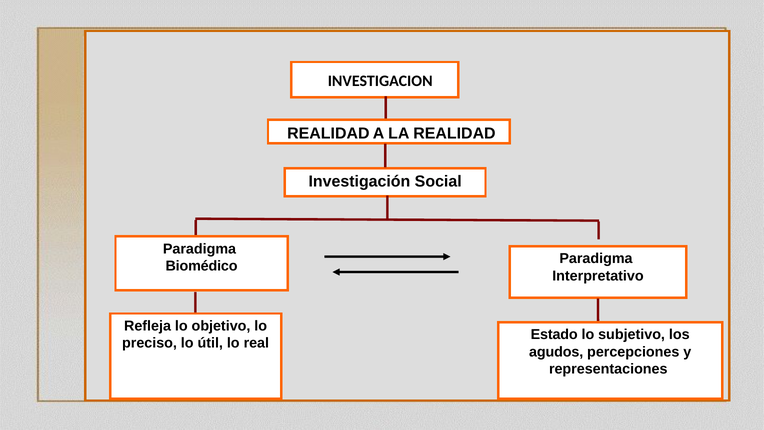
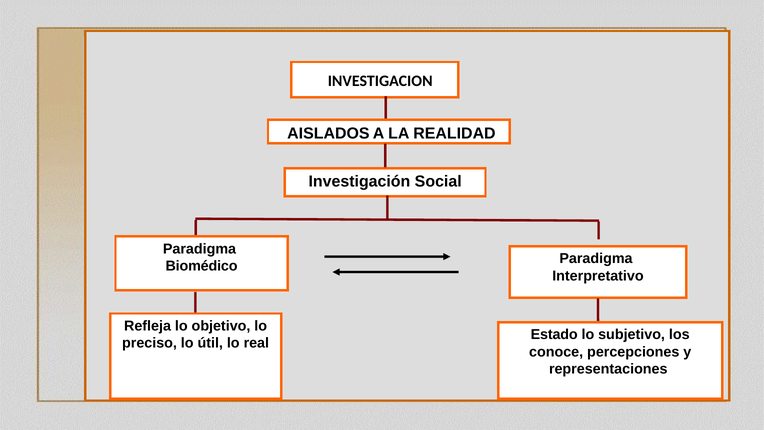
REALIDAD at (328, 133): REALIDAD -> AISLADOS
agudos: agudos -> conoce
